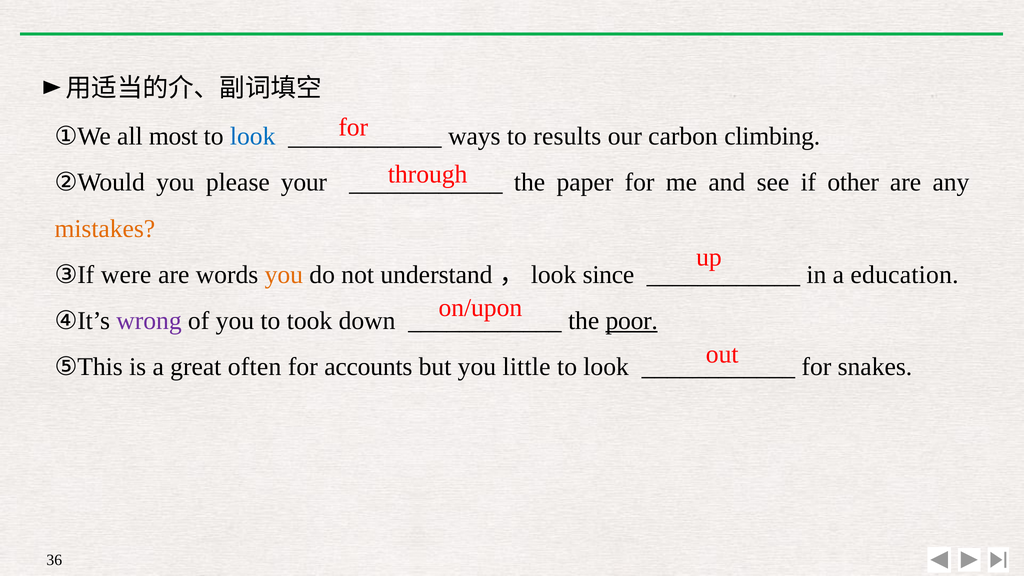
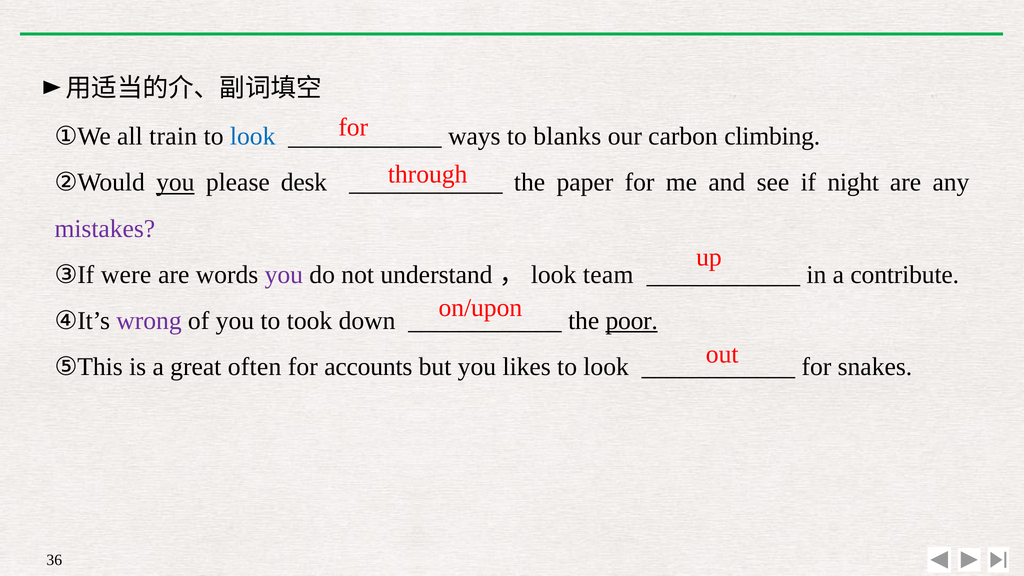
most: most -> train
results: results -> blanks
you at (175, 183) underline: none -> present
your: your -> desk
other: other -> night
mistakes colour: orange -> purple
you at (284, 275) colour: orange -> purple
since: since -> team
education: education -> contribute
little: little -> likes
